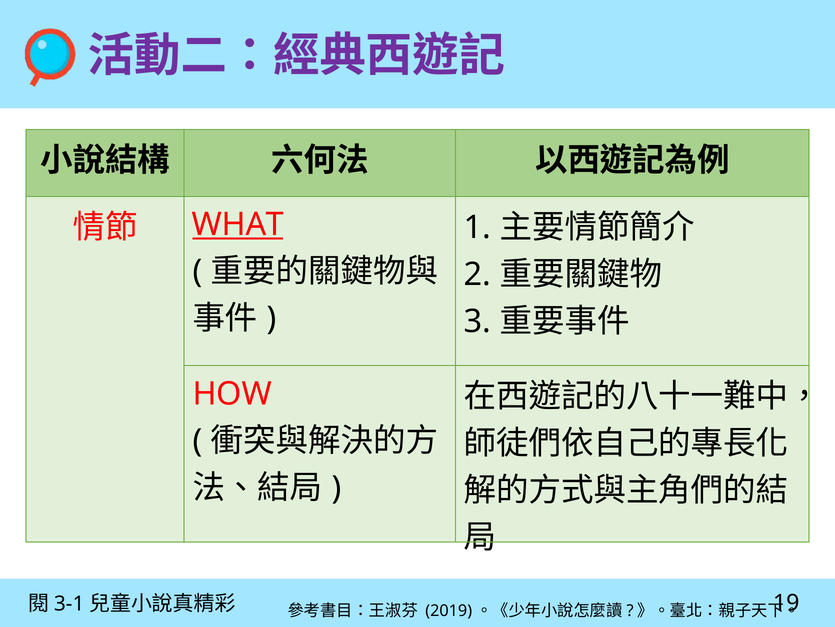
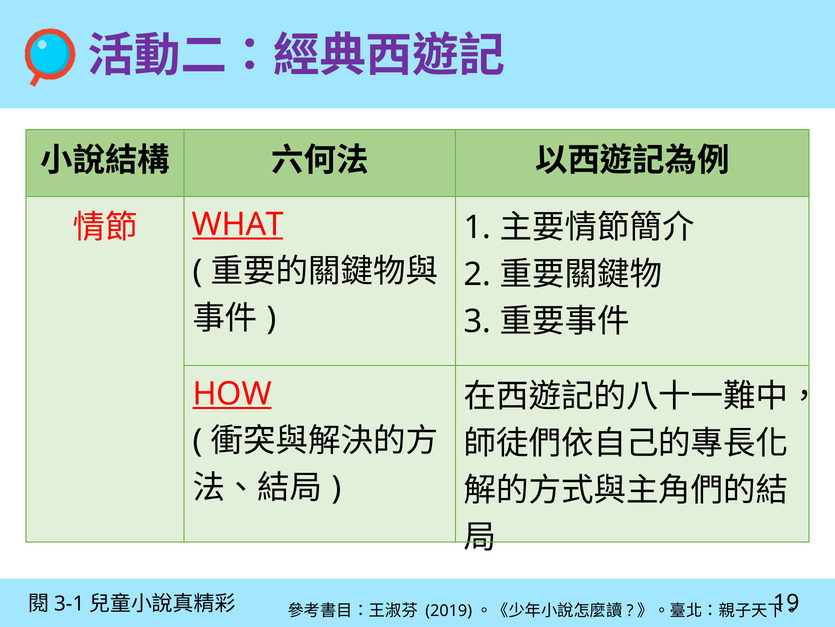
HOW underline: none -> present
